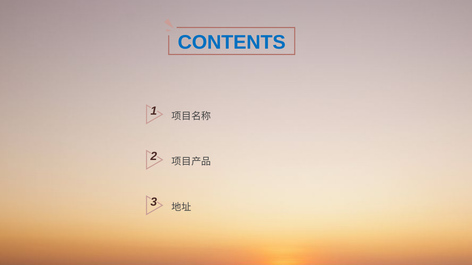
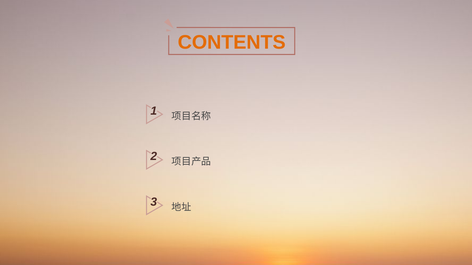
CONTENTS colour: blue -> orange
